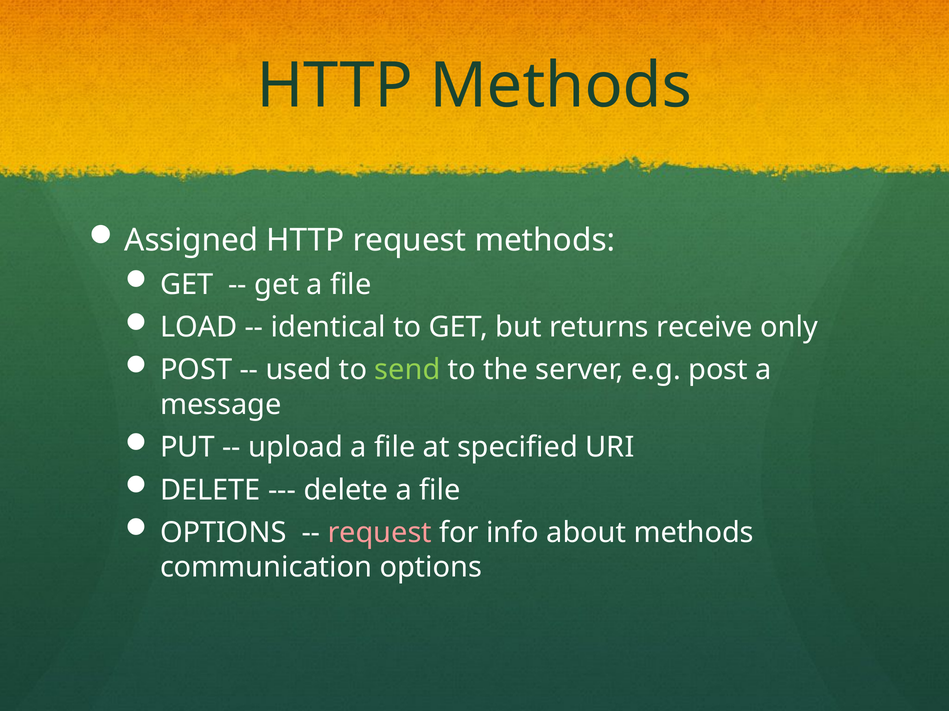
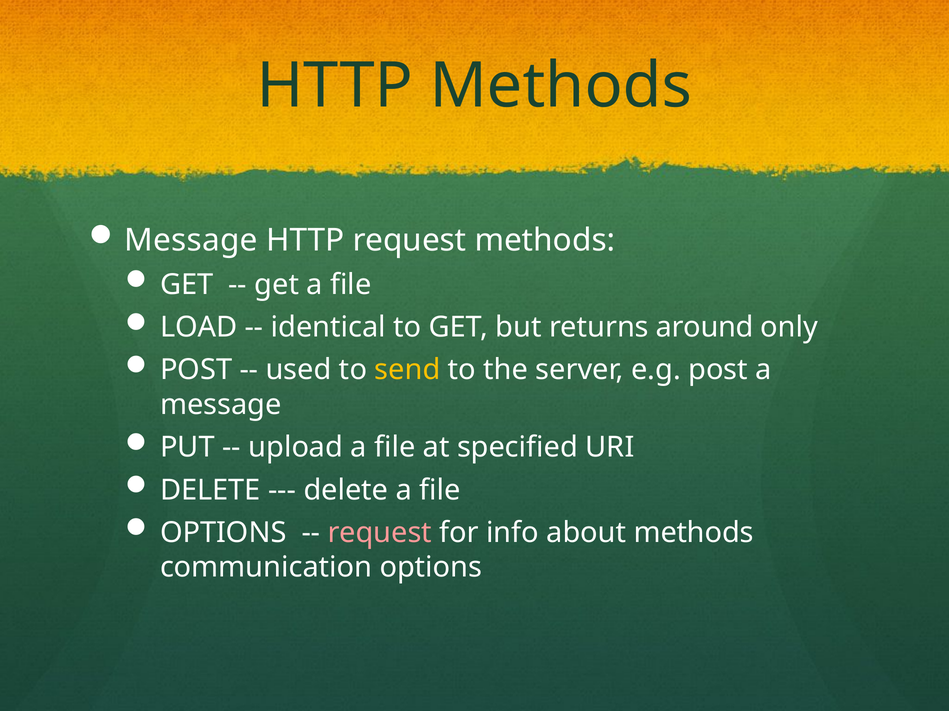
Assigned at (191, 241): Assigned -> Message
receive: receive -> around
send colour: light green -> yellow
